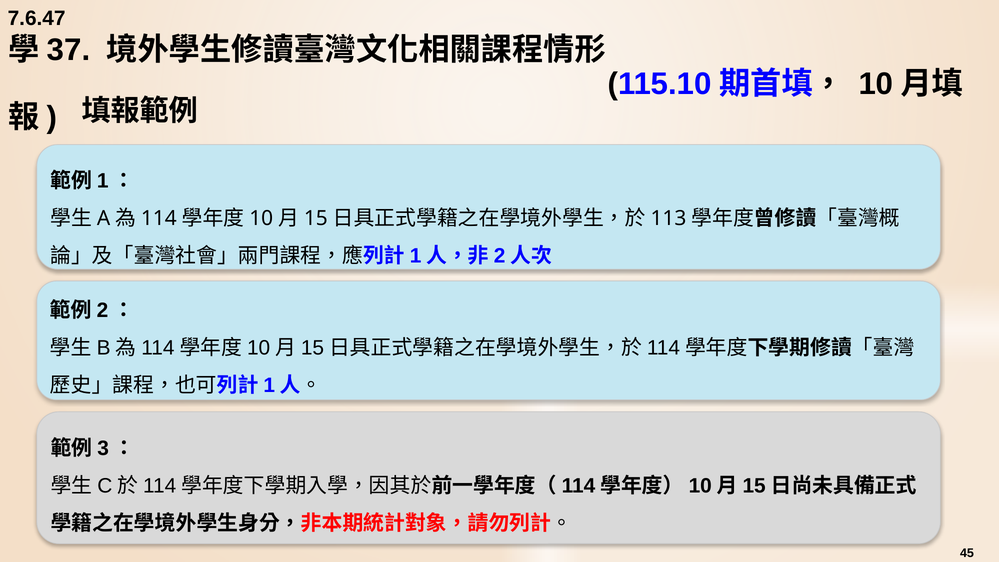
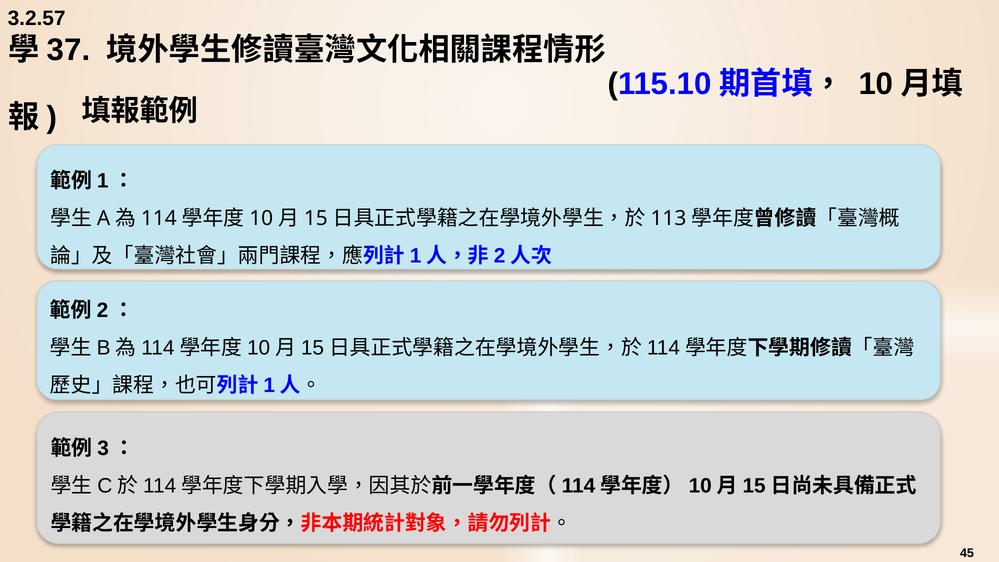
7.6.47: 7.6.47 -> 3.2.57
